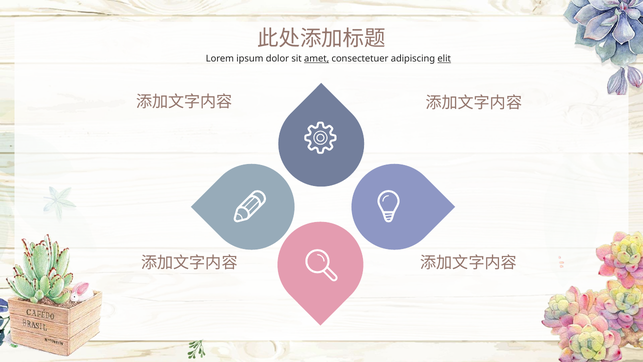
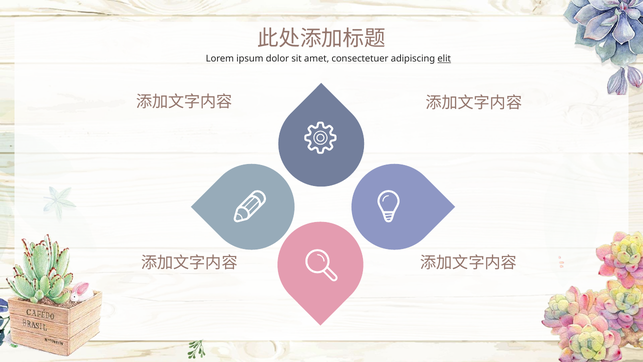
amet underline: present -> none
